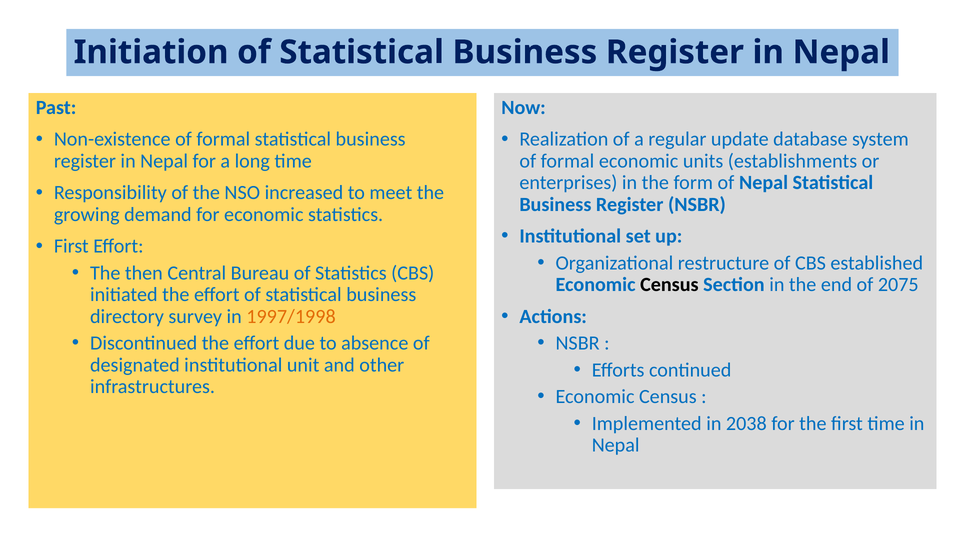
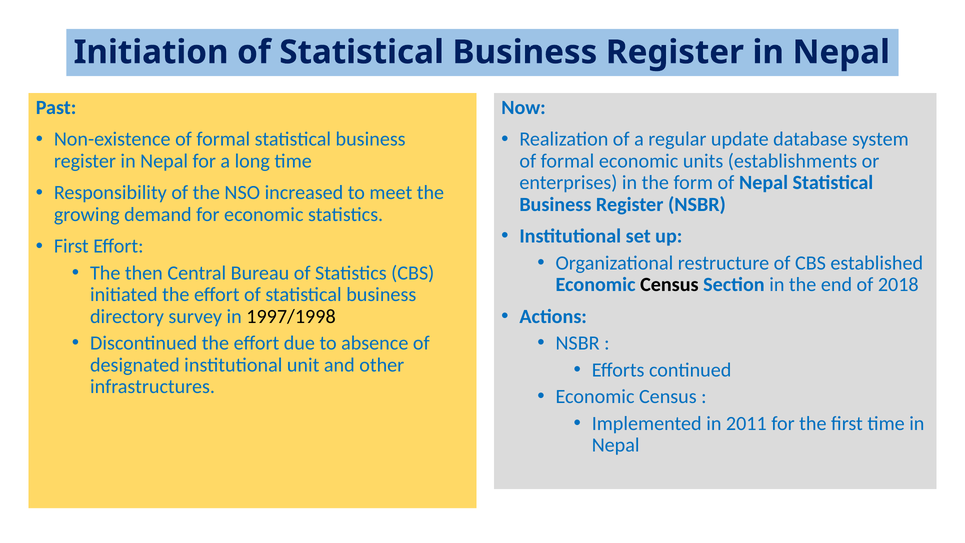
2075: 2075 -> 2018
1997/1998 colour: orange -> black
2038: 2038 -> 2011
